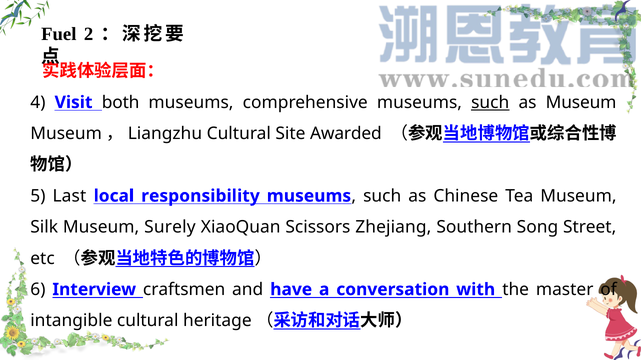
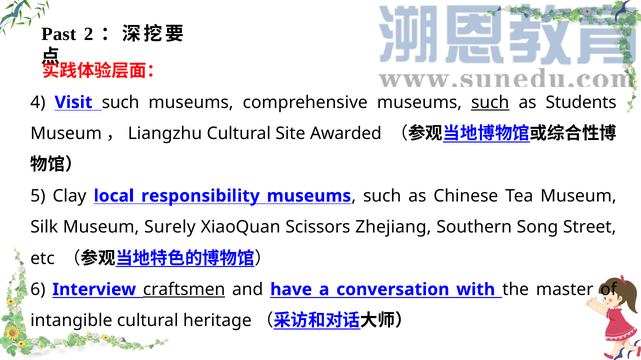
Fuel: Fuel -> Past
Visit both: both -> such
as Museum: Museum -> Students
Last: Last -> Clay
craftsmen underline: none -> present
